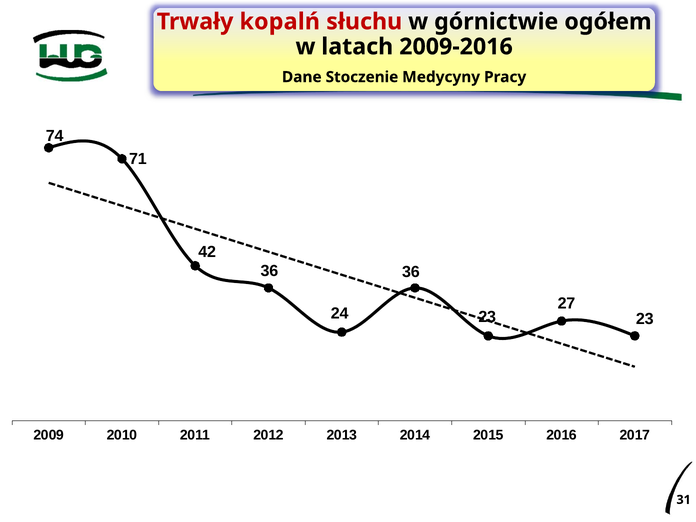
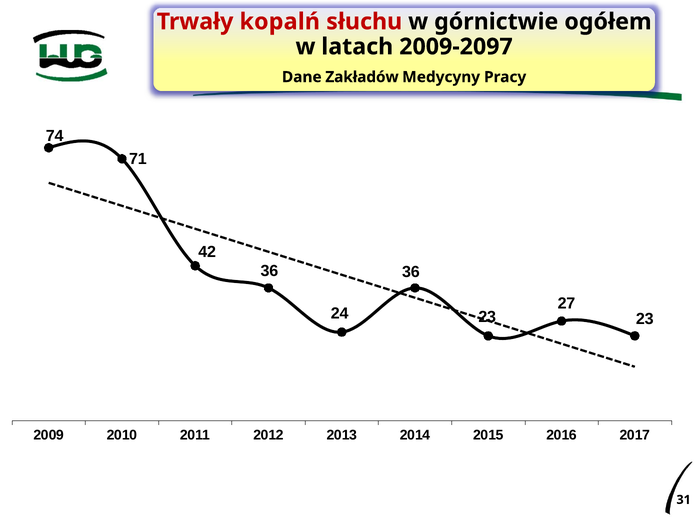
2009-2016: 2009-2016 -> 2009-2097
Stoczenie: Stoczenie -> Zakładów
